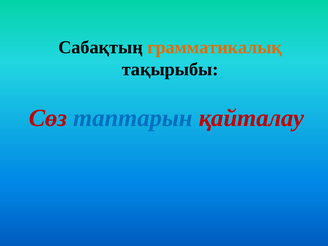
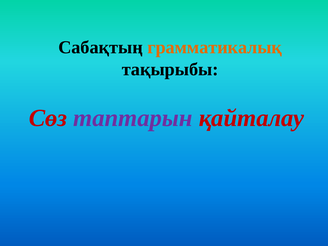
таптарын colour: blue -> purple
